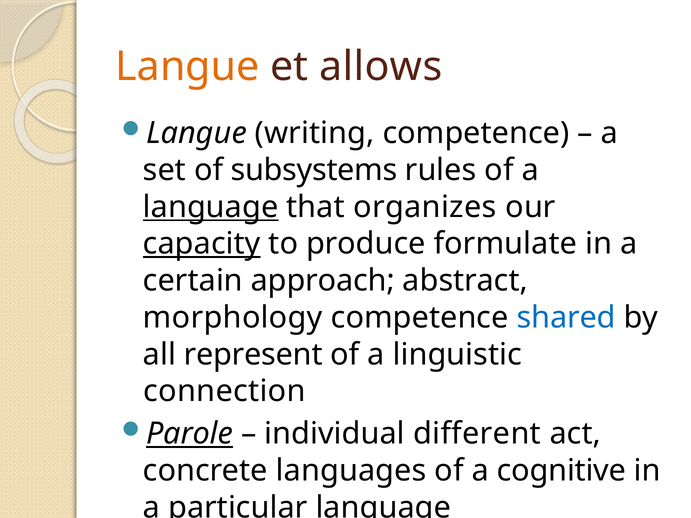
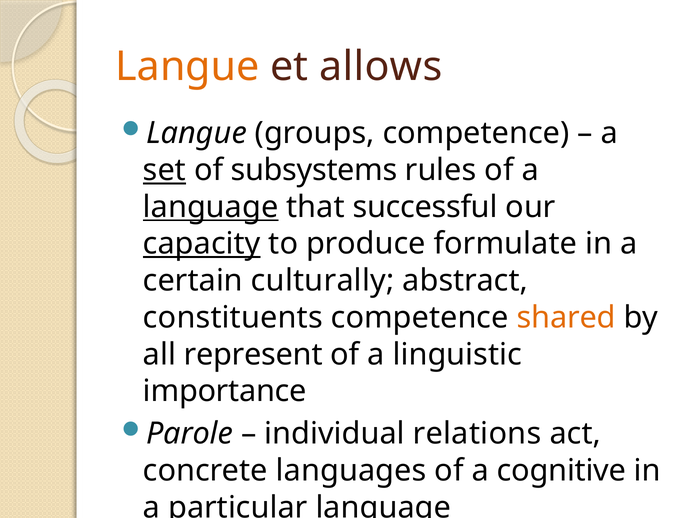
writing: writing -> groups
set underline: none -> present
organizes: organizes -> successful
approach: approach -> culturally
morphology: morphology -> constituents
shared colour: blue -> orange
connection: connection -> importance
Parole underline: present -> none
different: different -> relations
